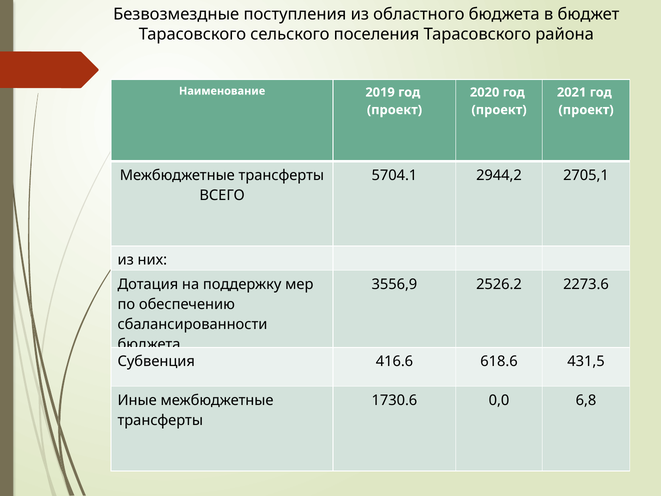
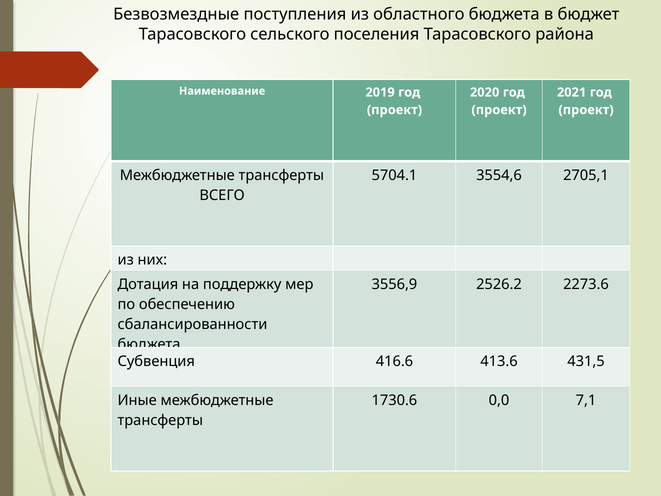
2944,2: 2944,2 -> 3554,6
618.6: 618.6 -> 413.6
6,8: 6,8 -> 7,1
